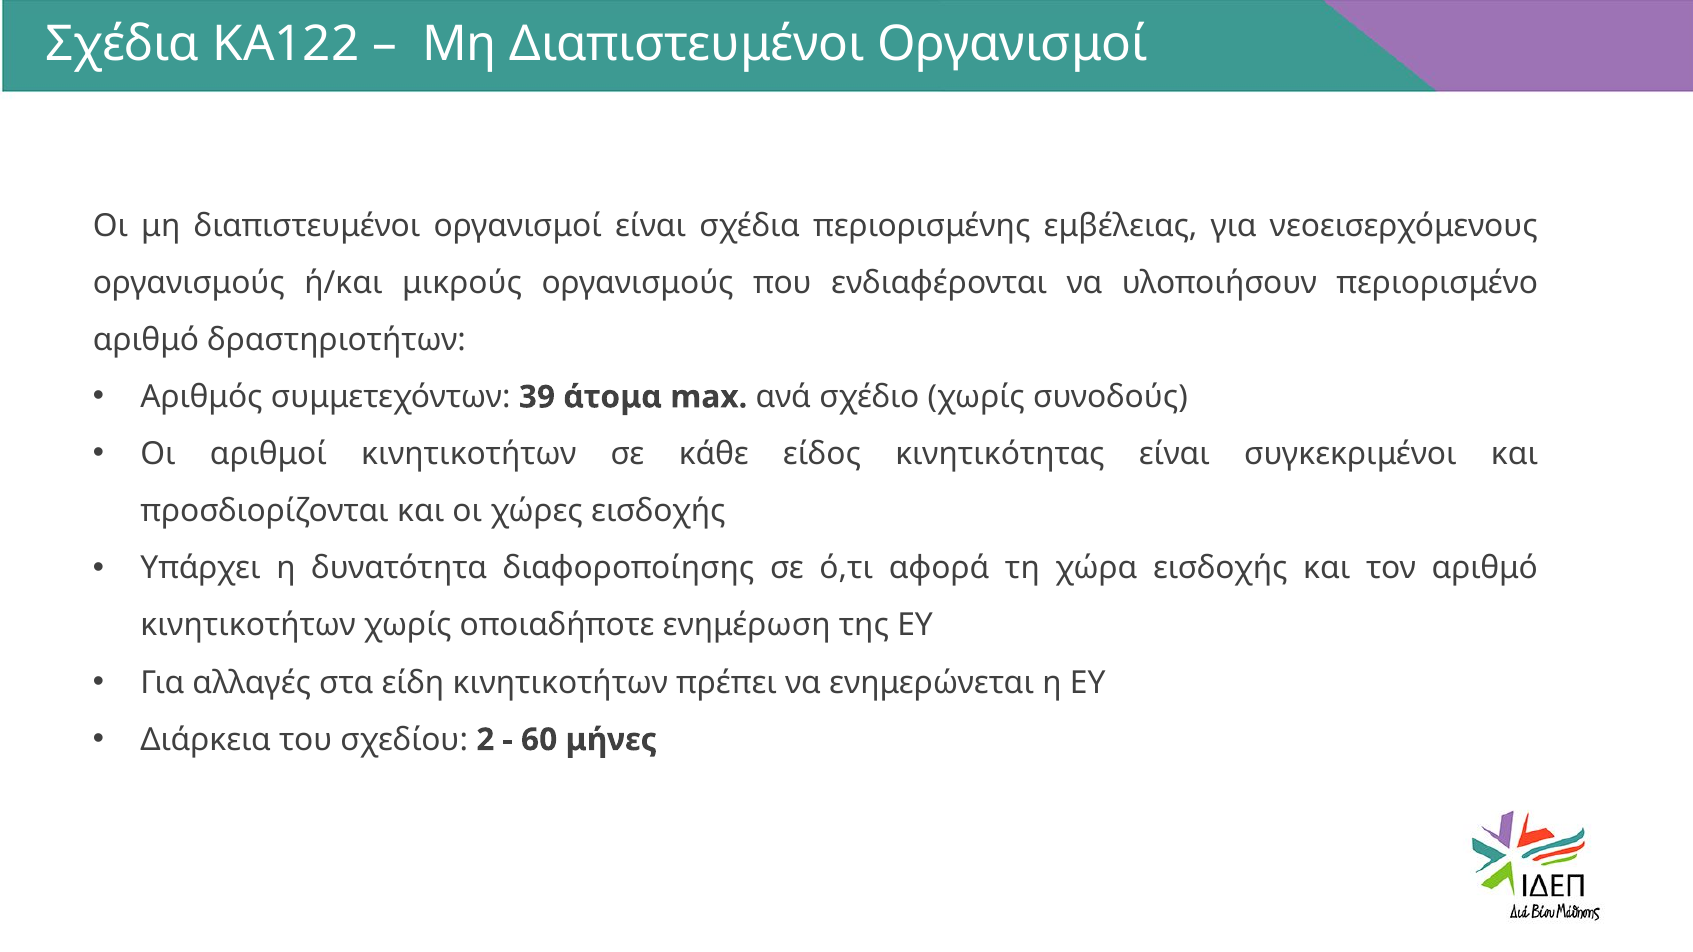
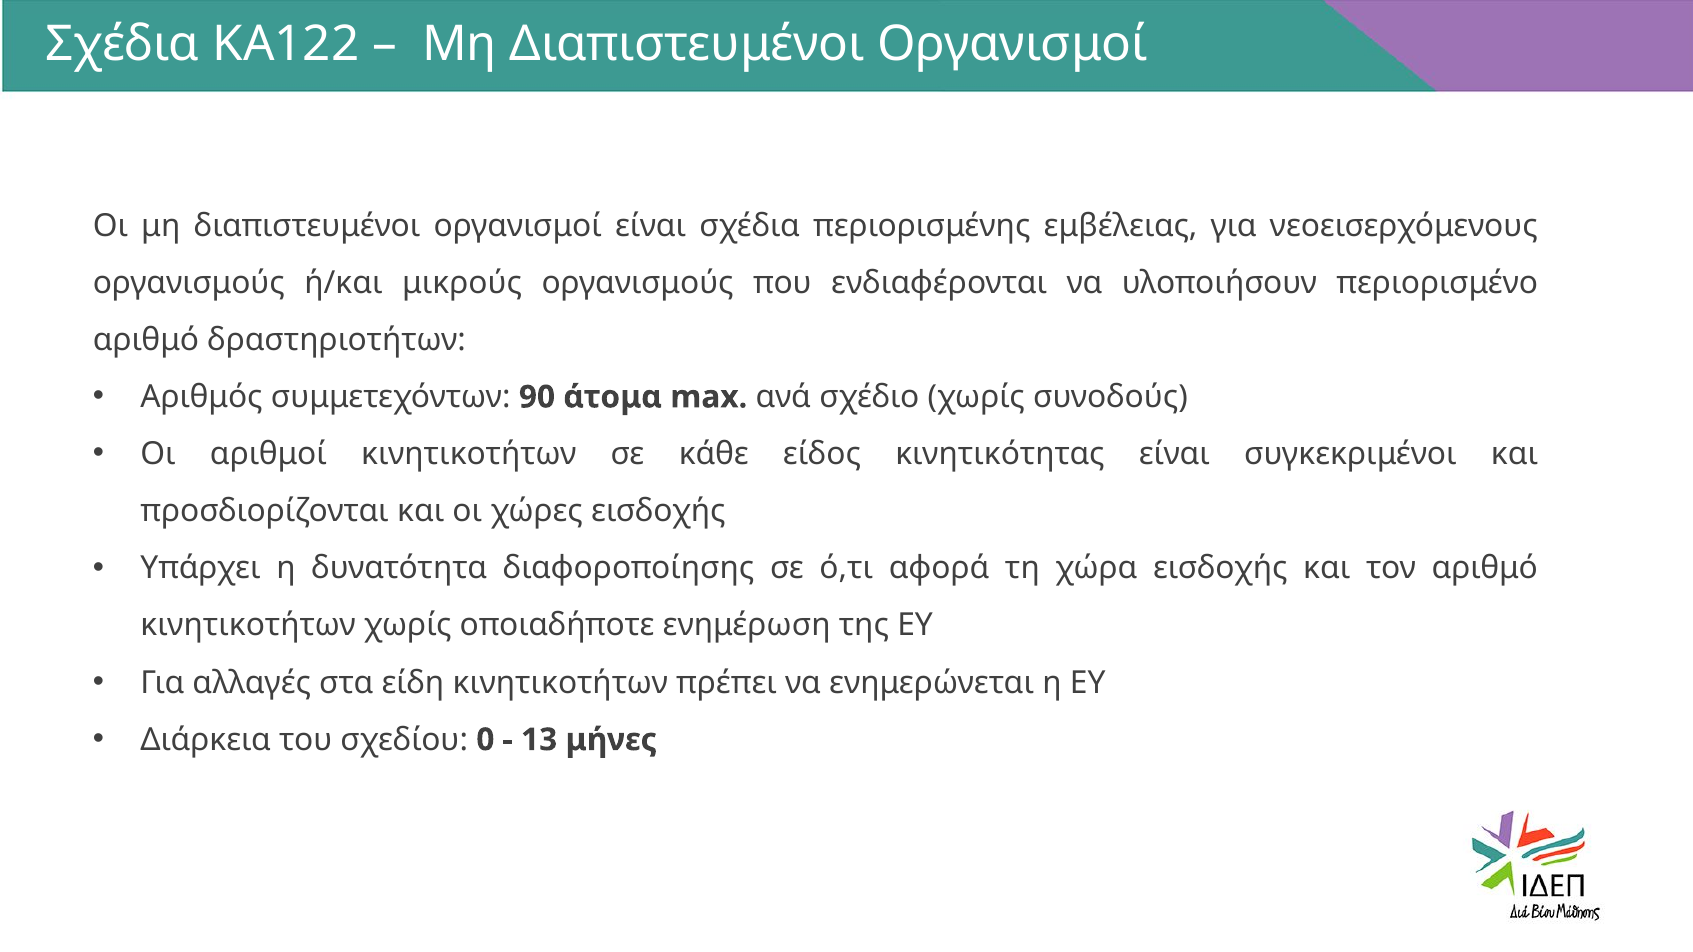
39: 39 -> 90
2: 2 -> 0
60: 60 -> 13
